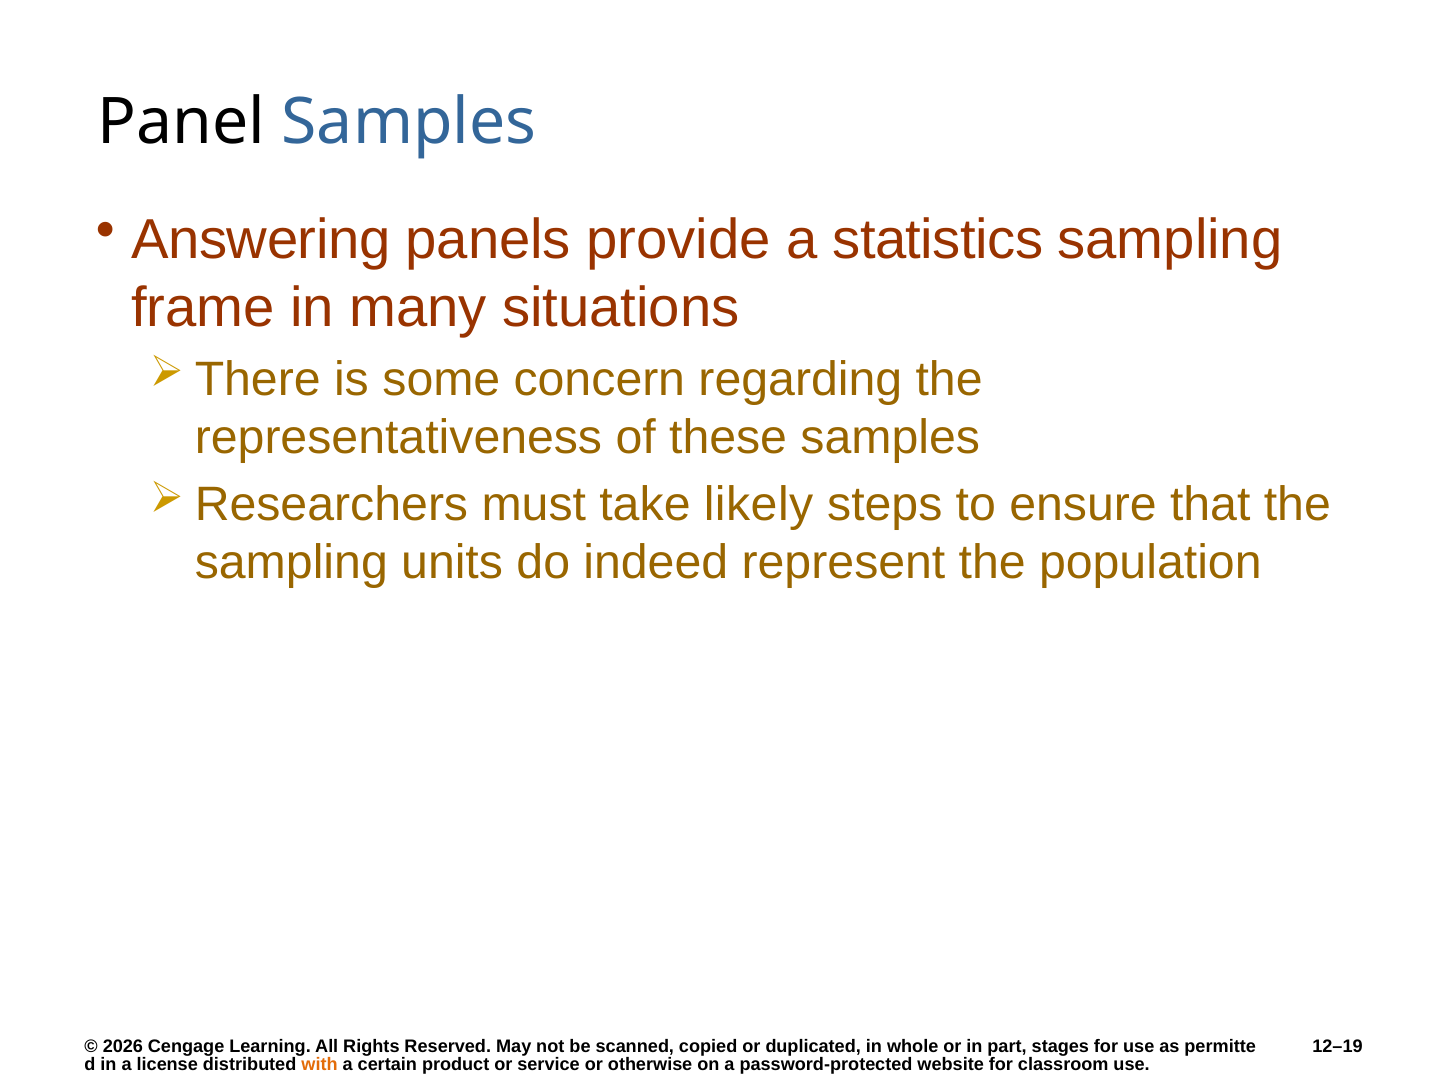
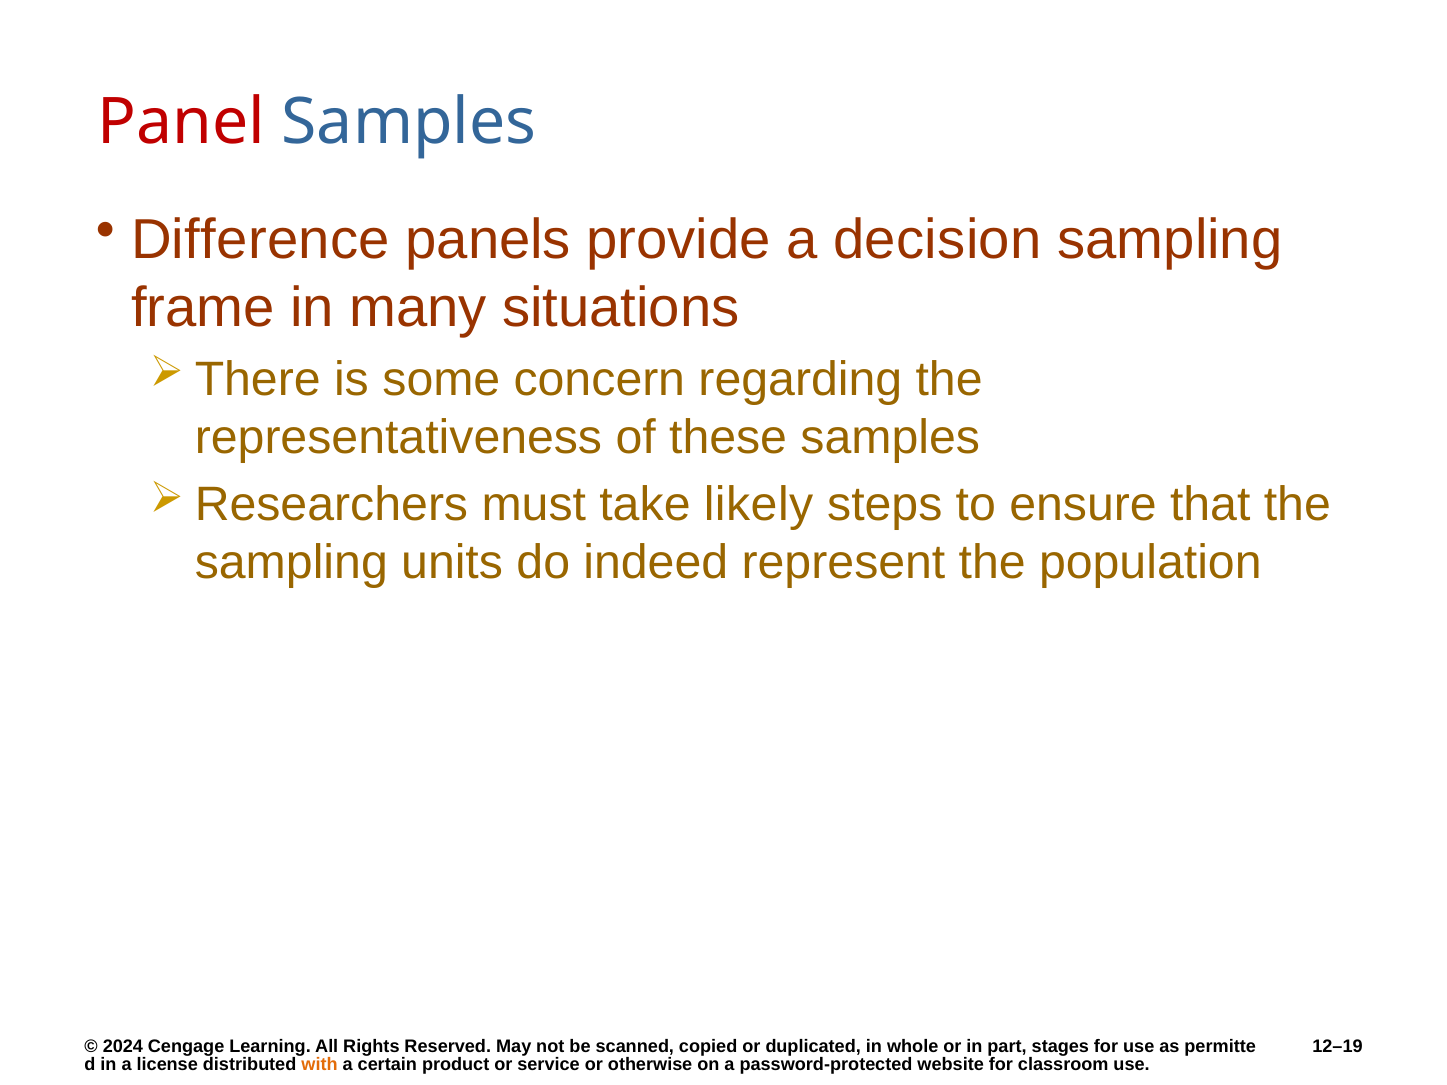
Panel colour: black -> red
Answering: Answering -> Difference
statistics: statistics -> decision
2026: 2026 -> 2024
